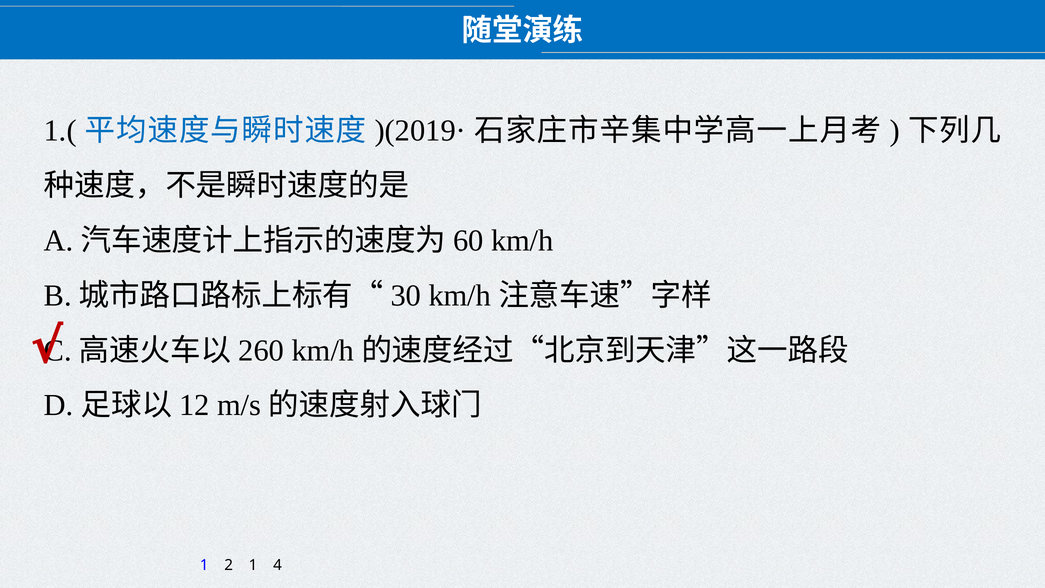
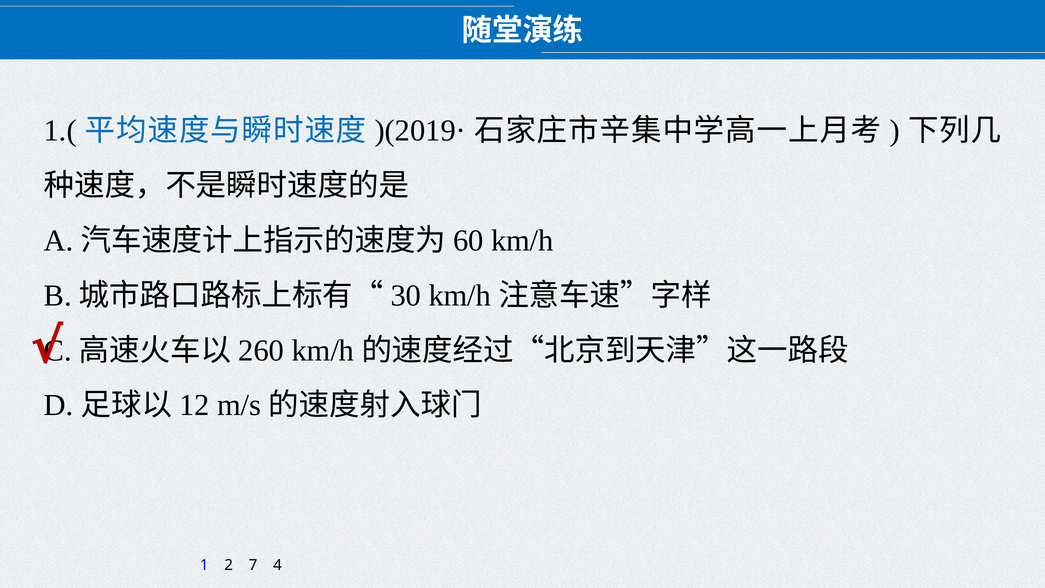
2 1: 1 -> 7
